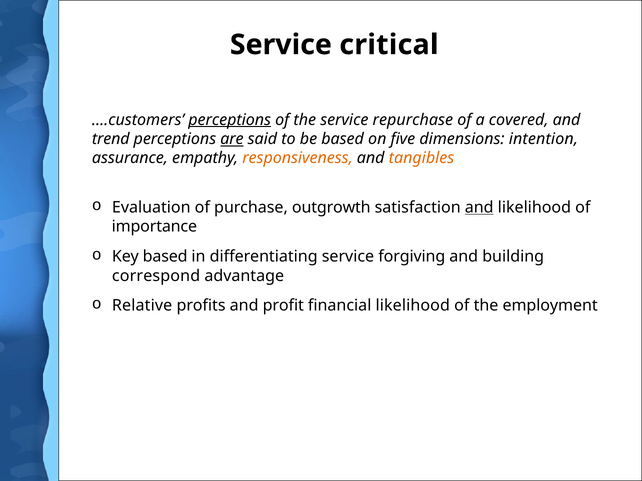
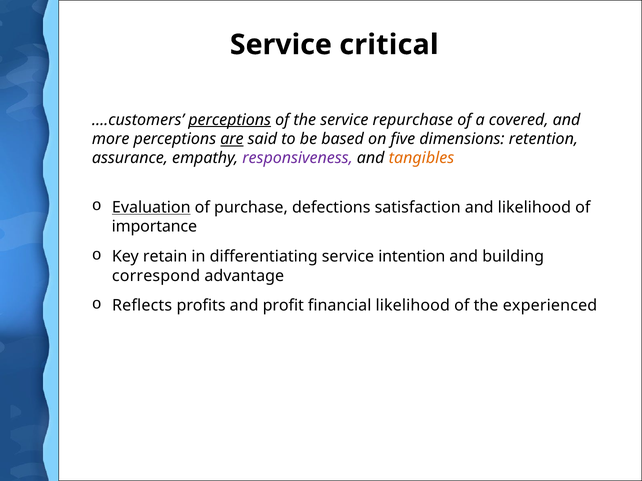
trend: trend -> more
intention: intention -> retention
responsiveness colour: orange -> purple
Evaluation underline: none -> present
outgrowth: outgrowth -> defections
and at (479, 208) underline: present -> none
Key based: based -> retain
forgiving: forgiving -> intention
Relative: Relative -> Reflects
employment: employment -> experienced
